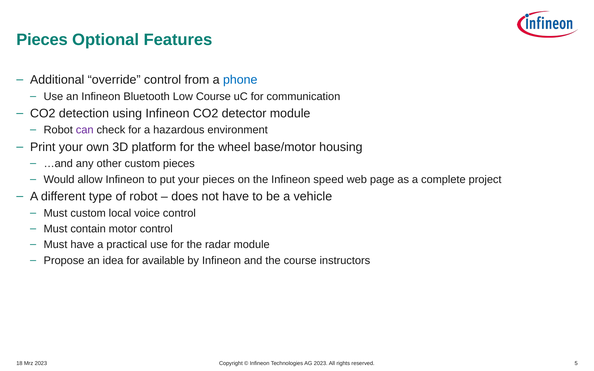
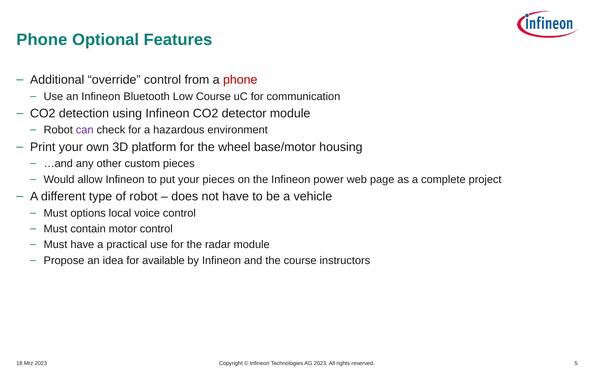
Pieces at (42, 40): Pieces -> Phone
phone at (240, 80) colour: blue -> red
speed: speed -> power
Must custom: custom -> options
